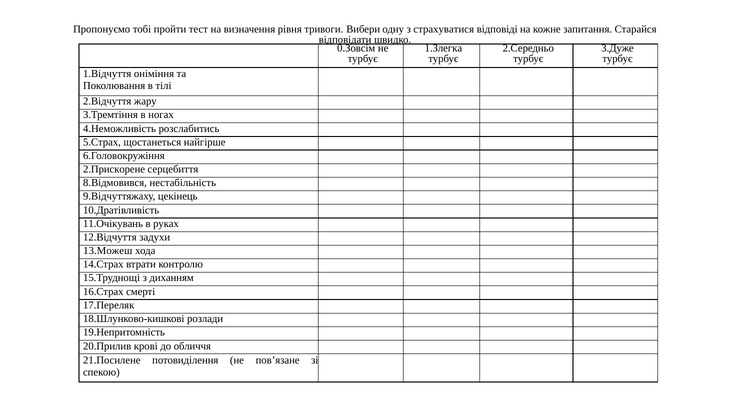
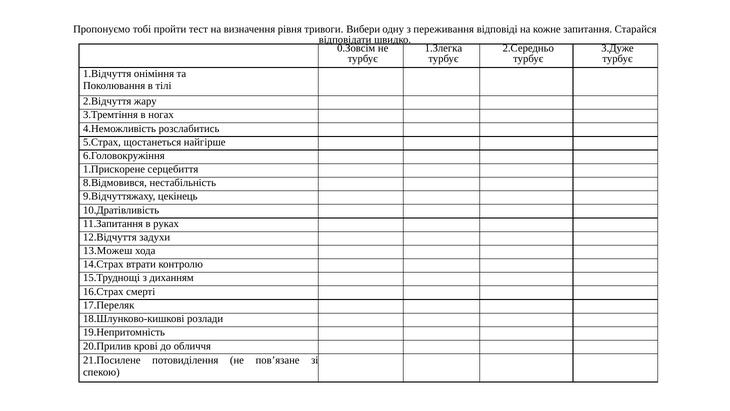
страхуватися: страхуватися -> переживання
2.Прискорене: 2.Прискорене -> 1.Прискорене
11.Очікувань: 11.Очікувань -> 11.Запитання
